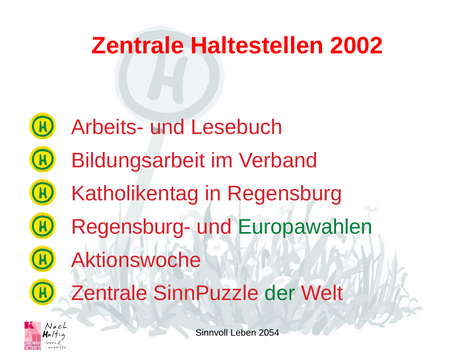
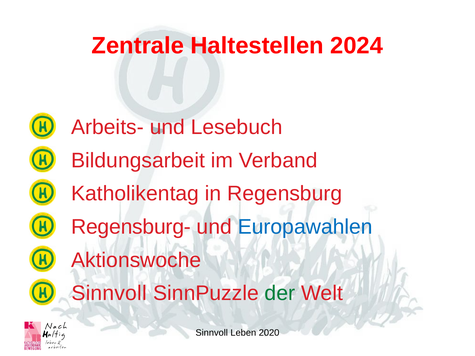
2002: 2002 -> 2024
Europawahlen colour: green -> blue
Zentrale at (109, 294): Zentrale -> Sinnvoll
2054: 2054 -> 2020
